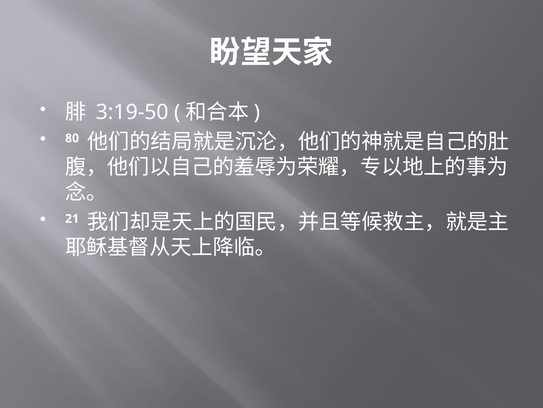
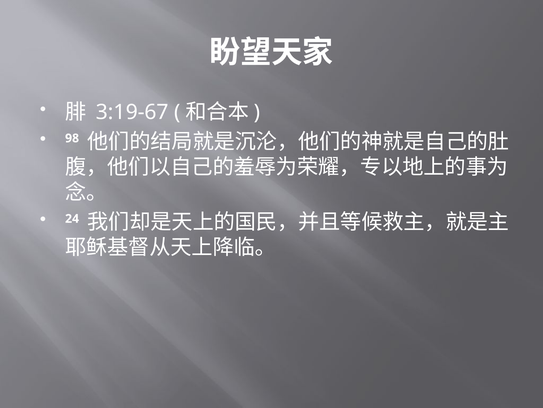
3:19-50: 3:19-50 -> 3:19-67
80: 80 -> 98
21: 21 -> 24
